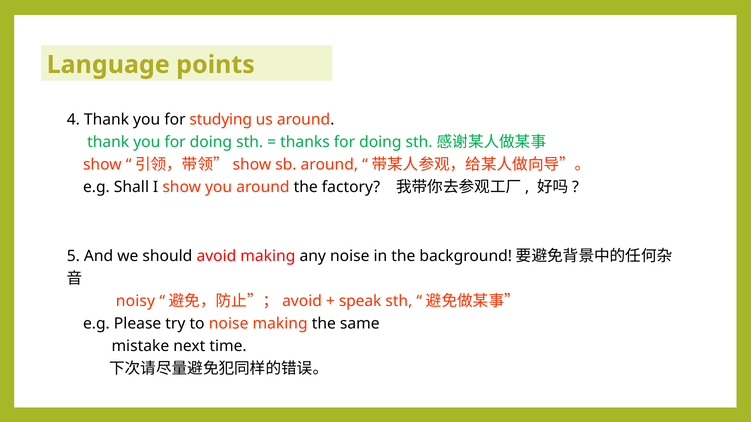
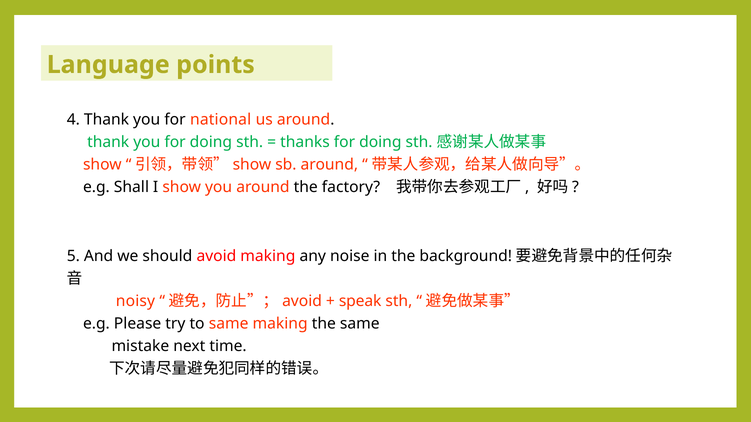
studying: studying -> national
to noise: noise -> same
